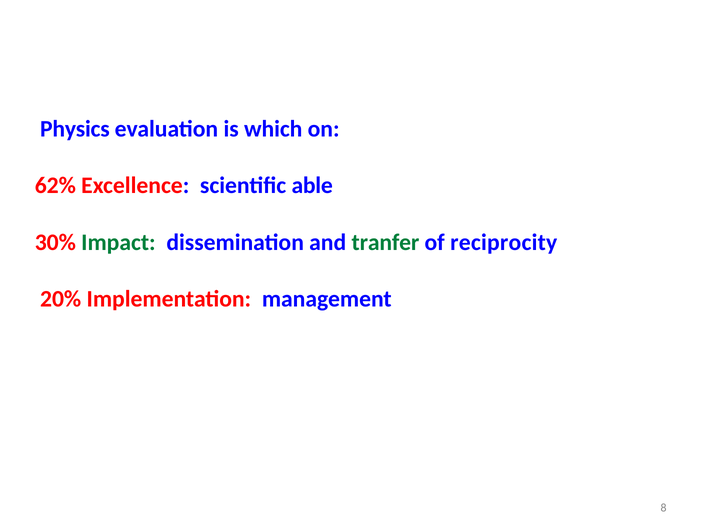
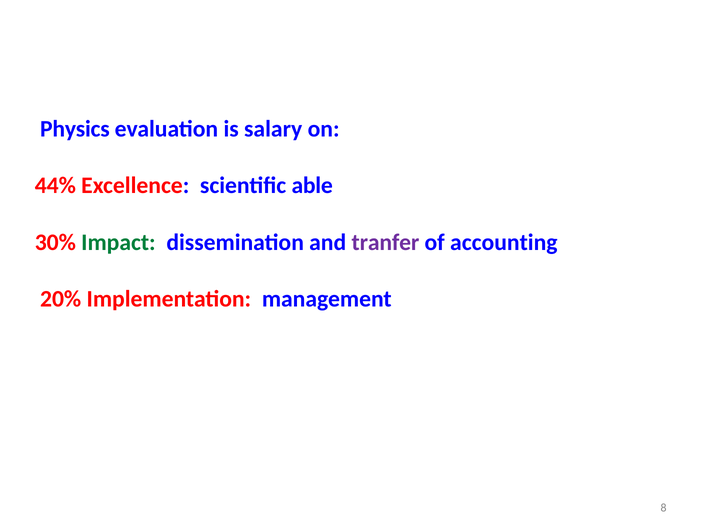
which: which -> salary
62%: 62% -> 44%
tranfer colour: green -> purple
reciprocity: reciprocity -> accounting
